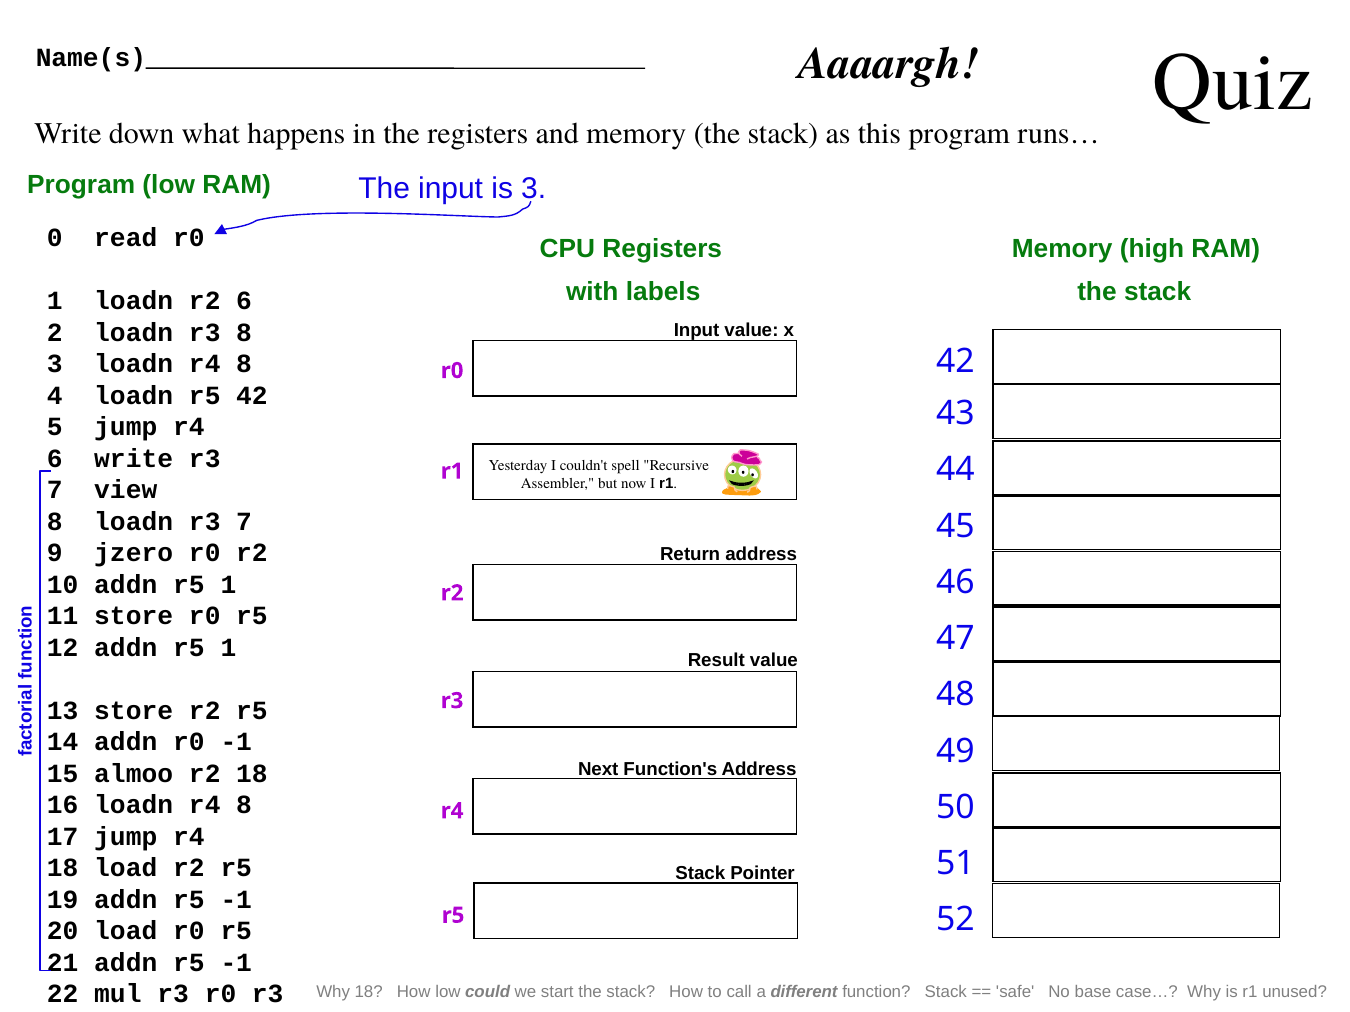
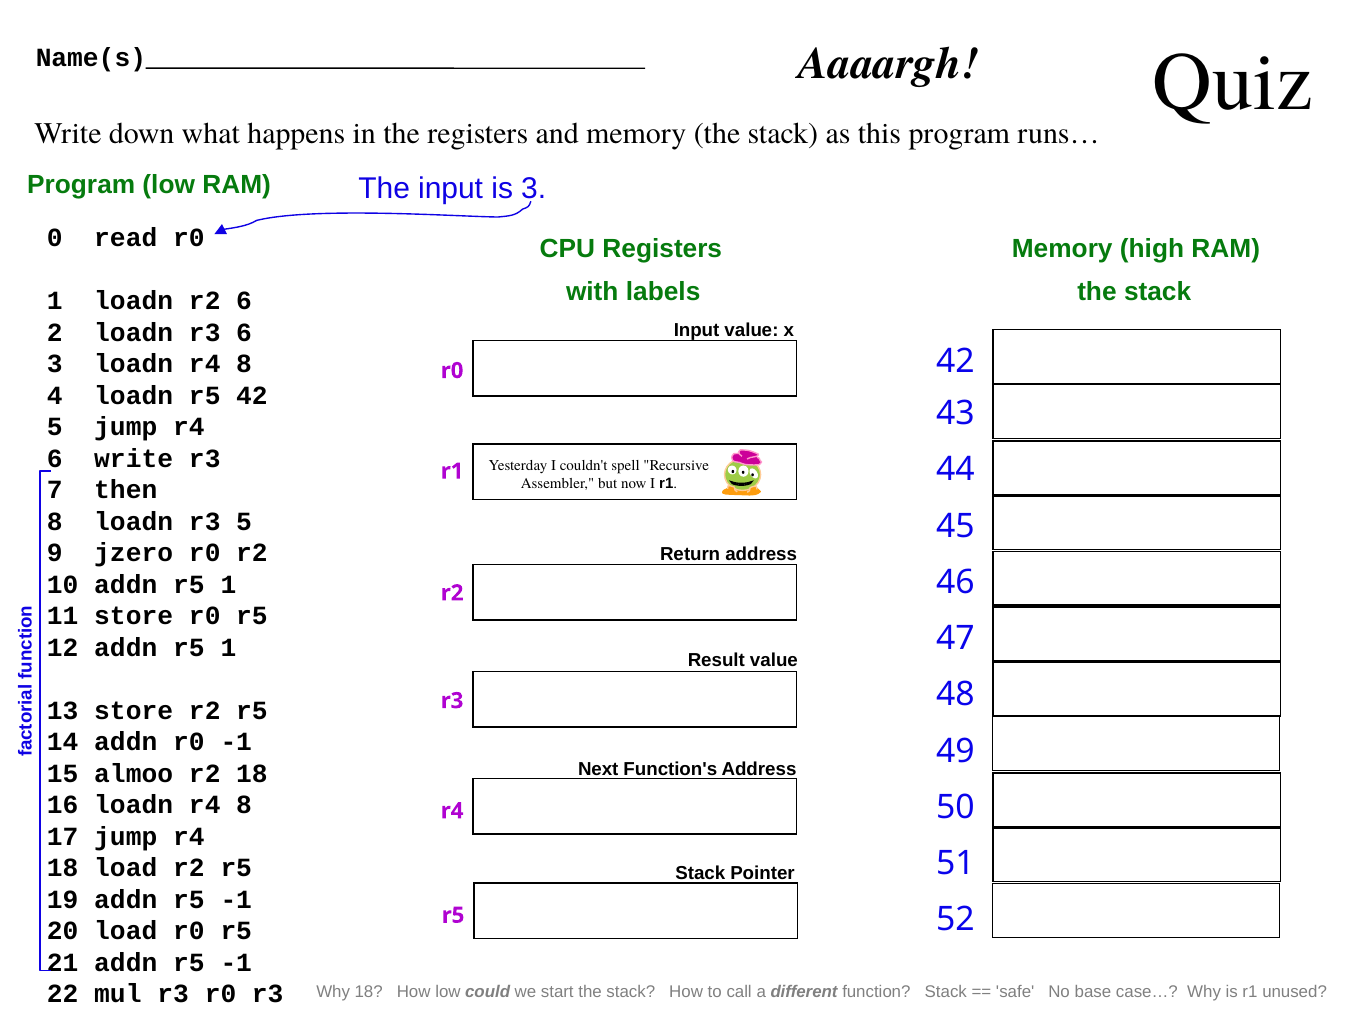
r3 8: 8 -> 6
view: view -> then
loadn r3 7: 7 -> 5
